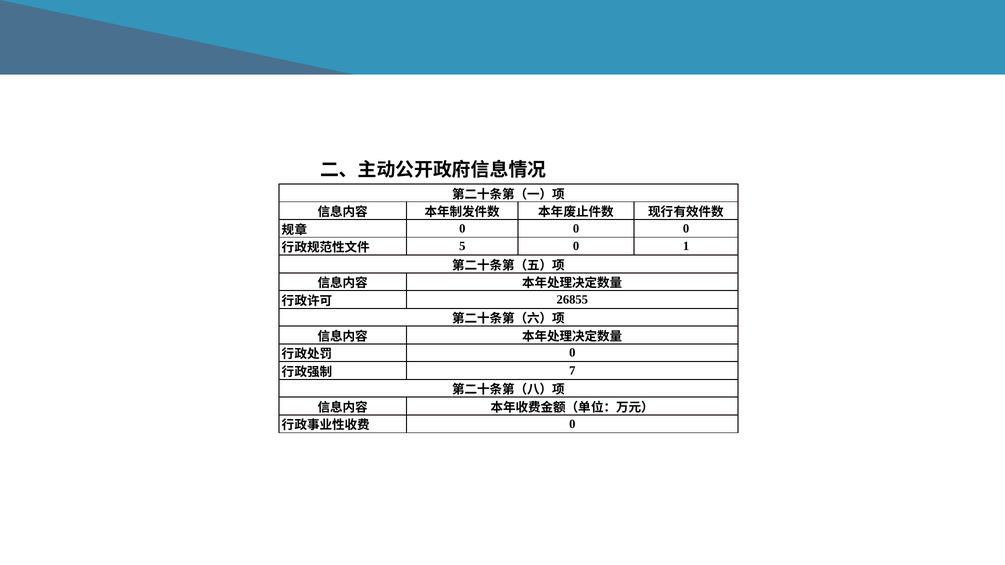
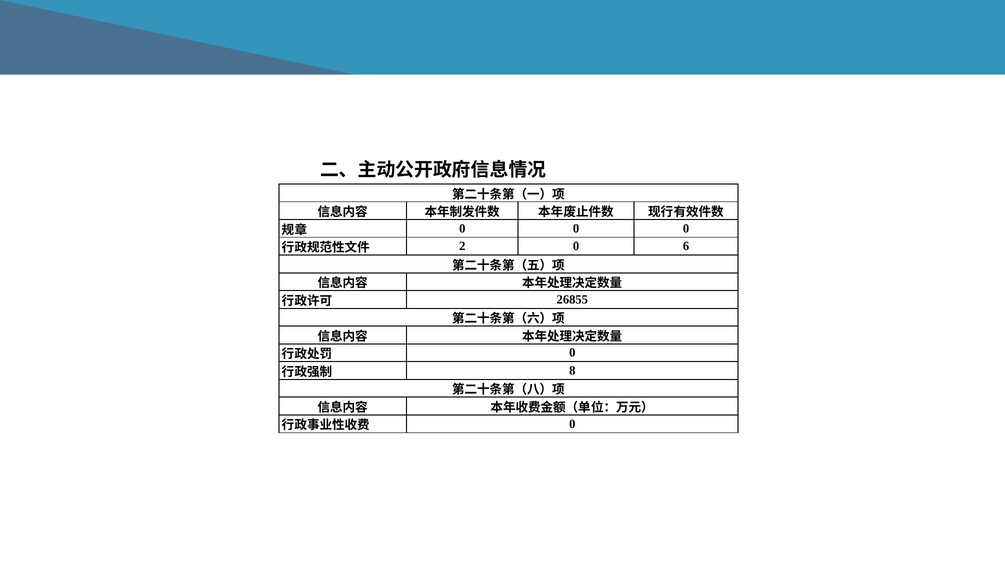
5: 5 -> 2
1: 1 -> 6
7: 7 -> 8
